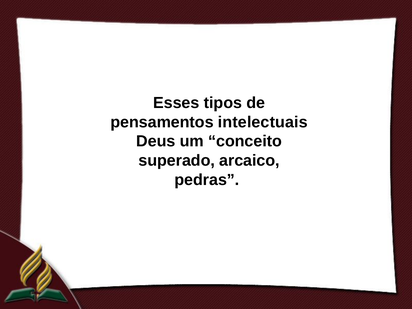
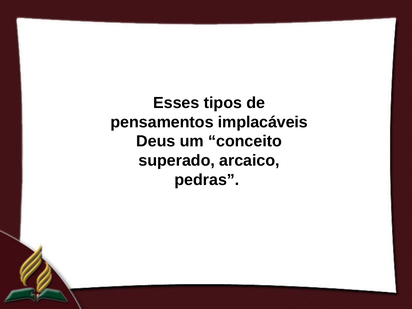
intelectuais: intelectuais -> implacáveis
